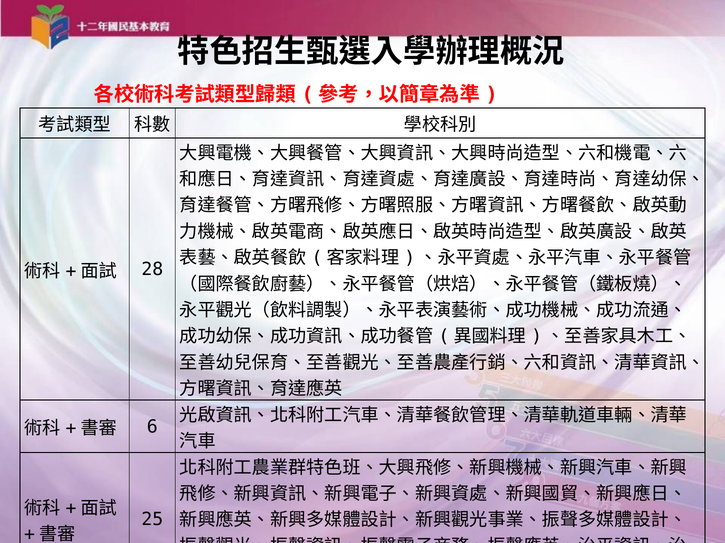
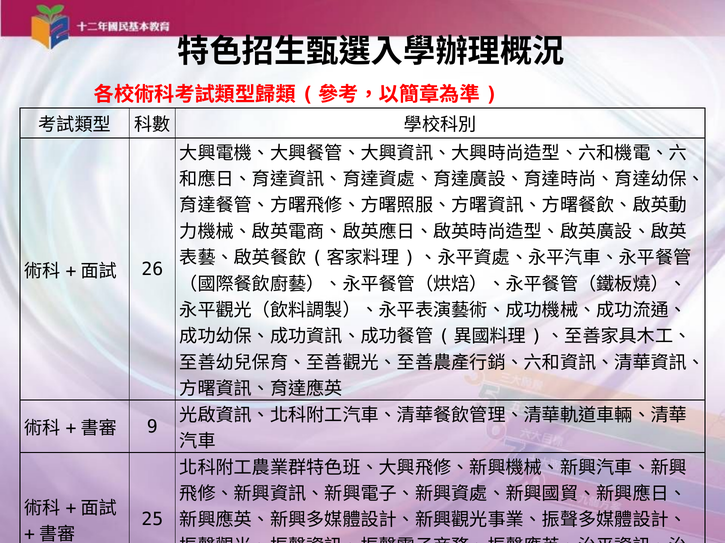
28: 28 -> 26
6: 6 -> 9
